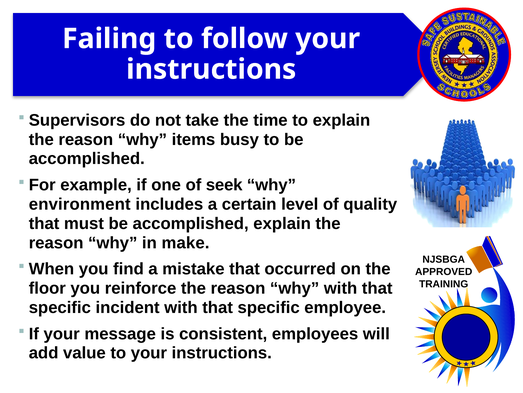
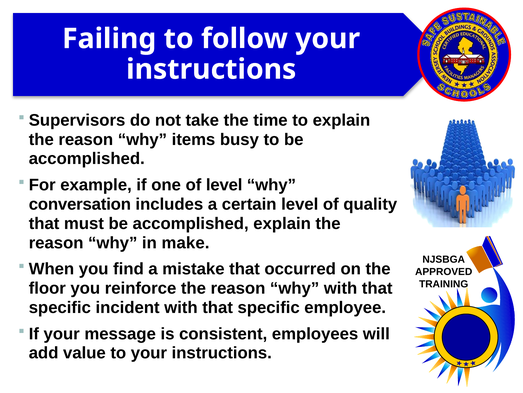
of seek: seek -> level
environment: environment -> conversation
